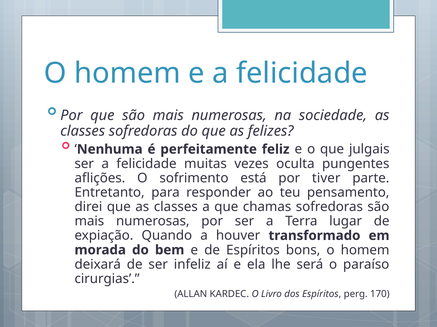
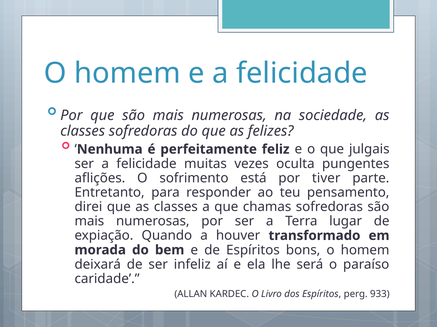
cirurgias: cirurgias -> caridade
170: 170 -> 933
